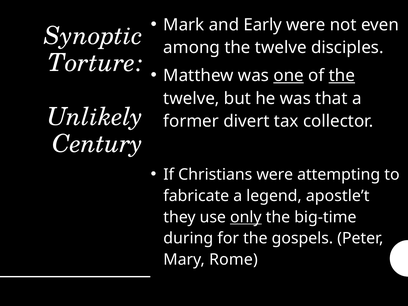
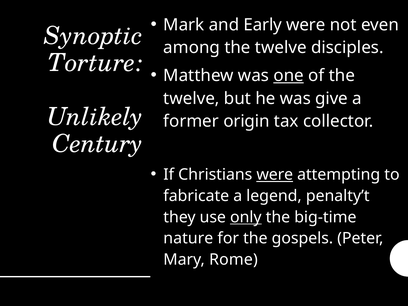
the at (342, 76) underline: present -> none
that: that -> give
divert: divert -> origin
were at (275, 175) underline: none -> present
apostle’t: apostle’t -> penalty’t
during: during -> nature
